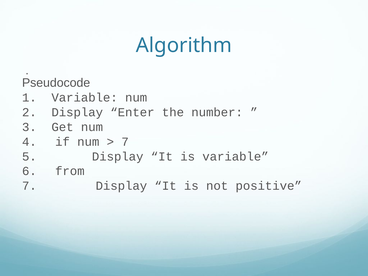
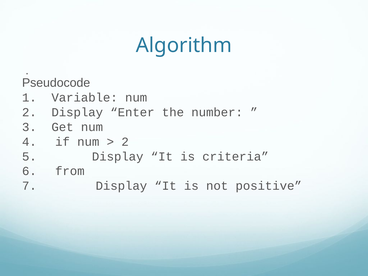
7 at (125, 142): 7 -> 2
is variable: variable -> criteria
